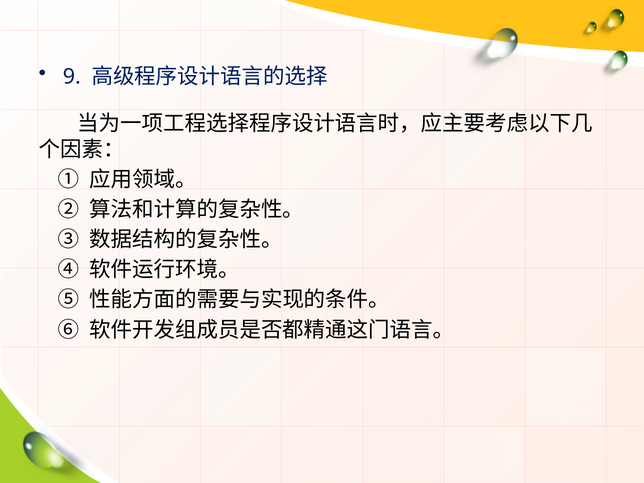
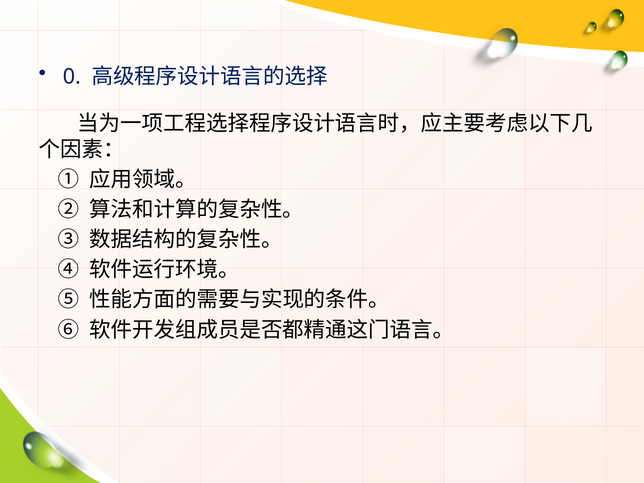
9: 9 -> 0
